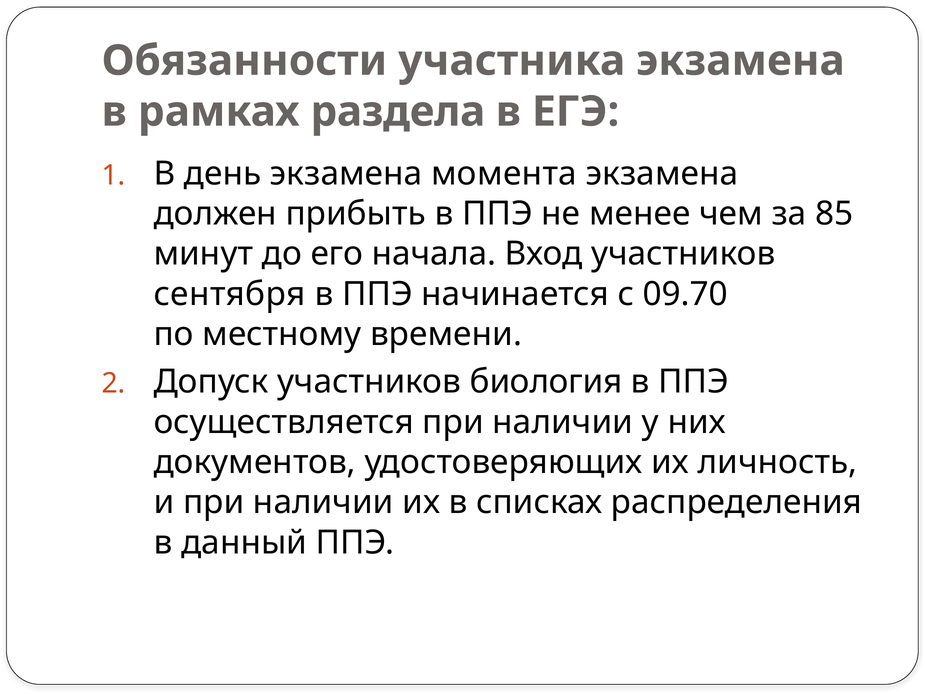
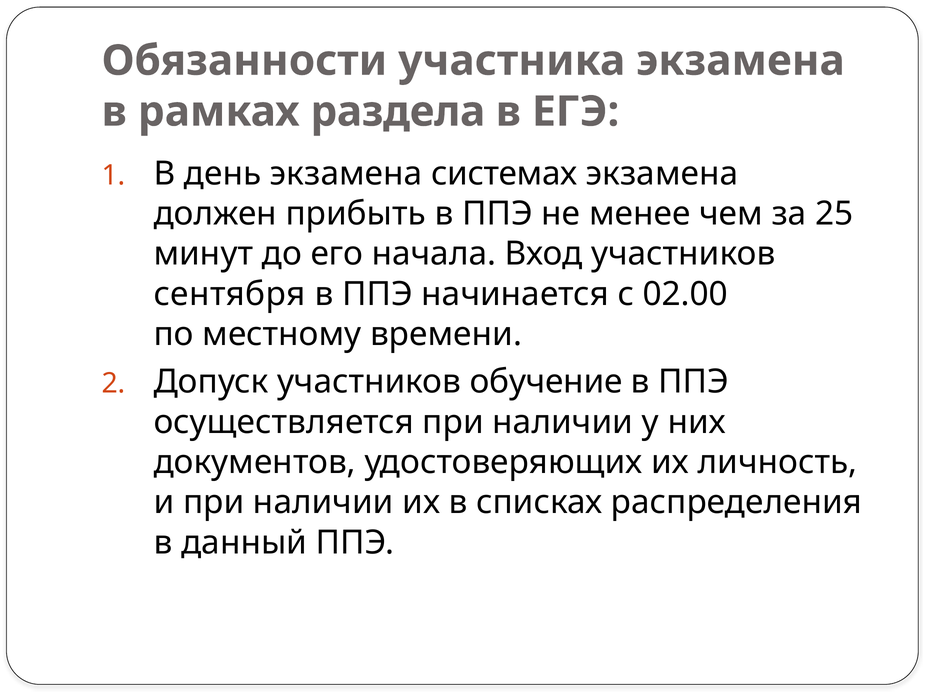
момента: момента -> системах
85: 85 -> 25
09.70: 09.70 -> 02.00
биология: биология -> обучение
